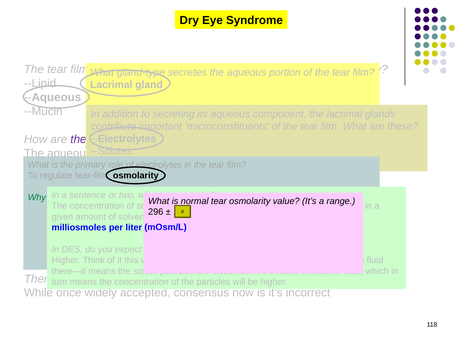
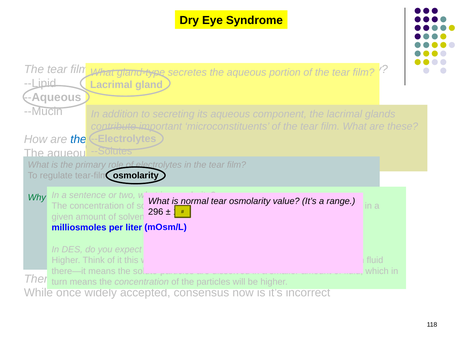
the at (78, 139) colour: purple -> blue
